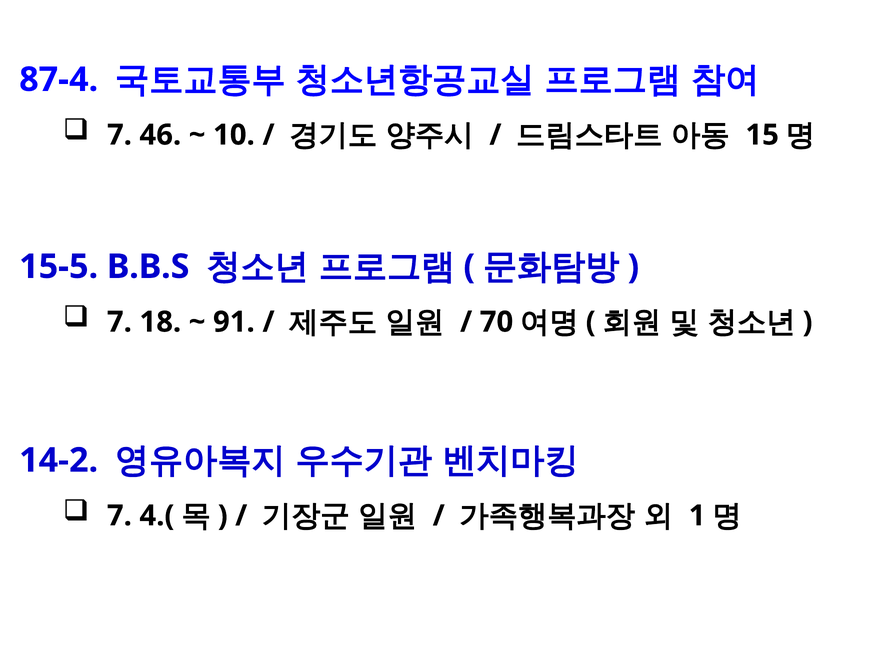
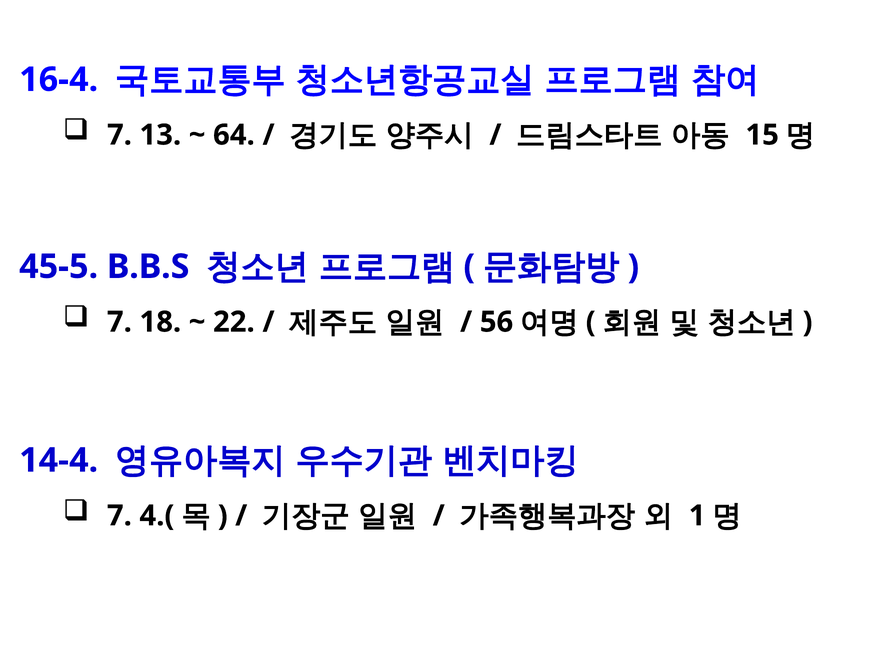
87-4: 87-4 -> 16-4
46: 46 -> 13
10: 10 -> 64
15-5: 15-5 -> 45-5
91: 91 -> 22
70: 70 -> 56
14-2: 14-2 -> 14-4
